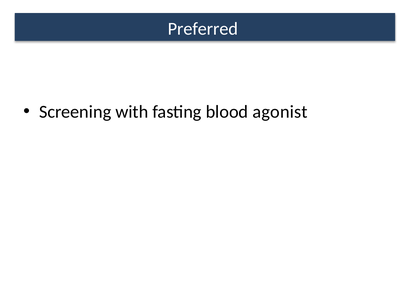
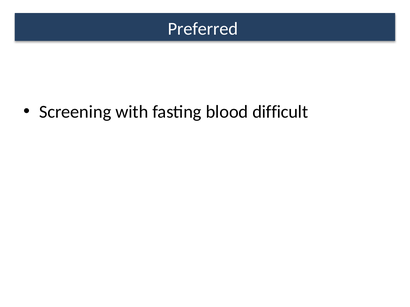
agonist: agonist -> difficult
